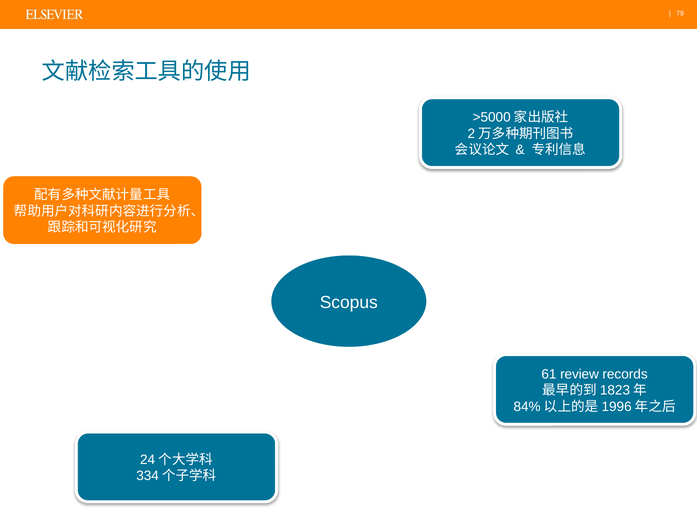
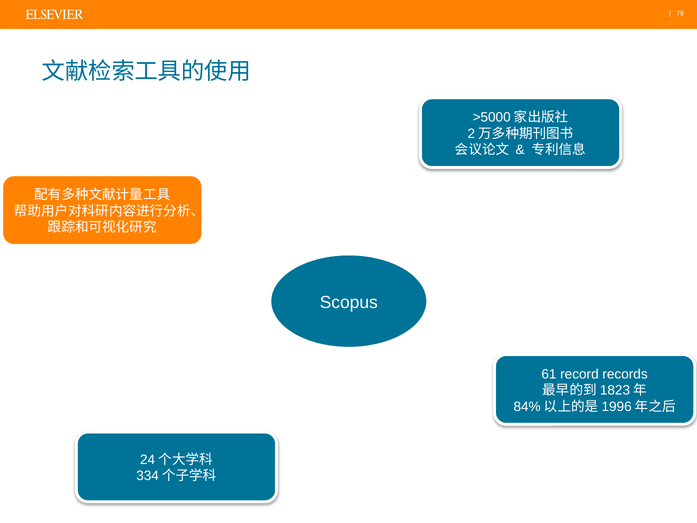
review: review -> record
